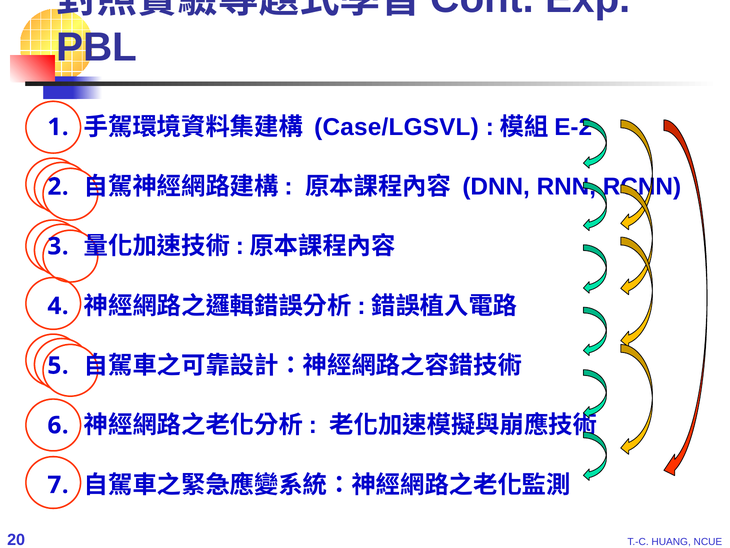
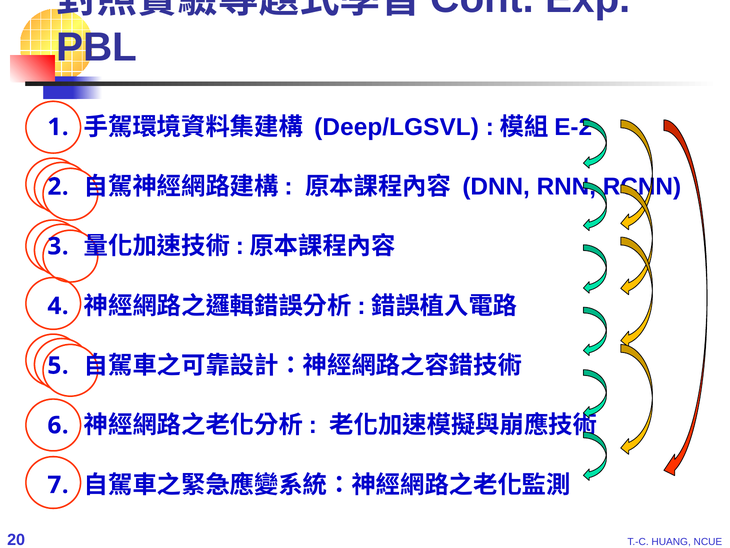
Case/LGSVL: Case/LGSVL -> Deep/LGSVL
